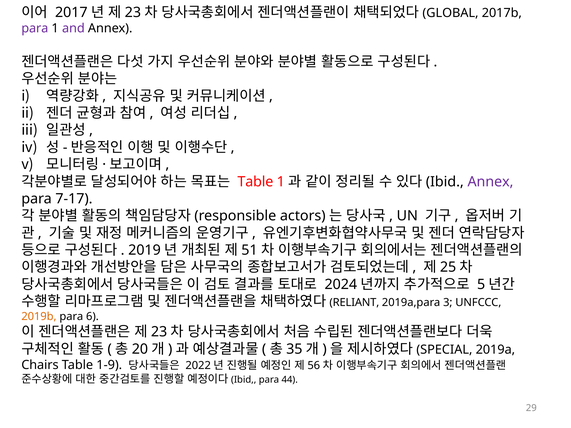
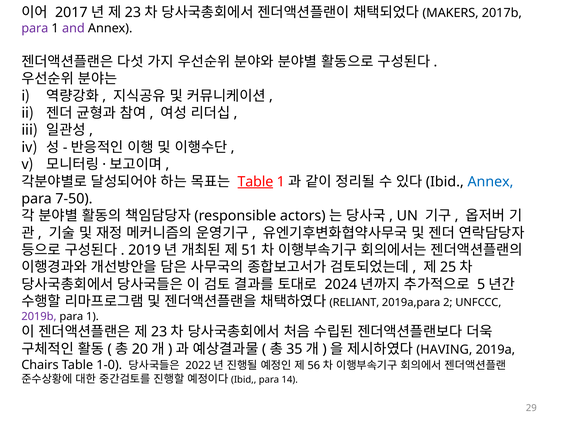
GLOBAL: GLOBAL -> MAKERS
Table at (255, 182) underline: none -> present
Annex at (490, 182) colour: purple -> blue
7-17: 7-17 -> 7-50
3: 3 -> 2
2019b colour: orange -> purple
6 at (92, 317): 6 -> 1
SPECIAL: SPECIAL -> HAVING
1-9: 1-9 -> 1-0
44: 44 -> 14
